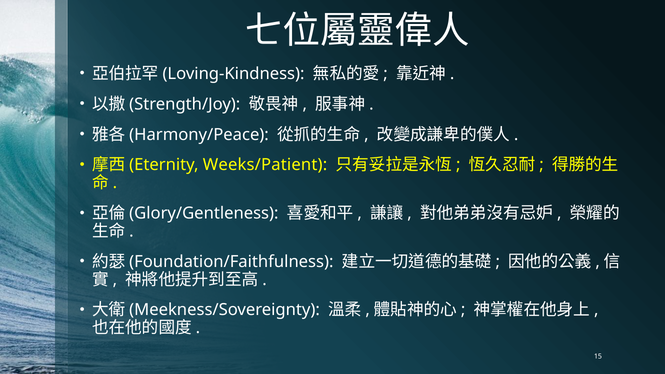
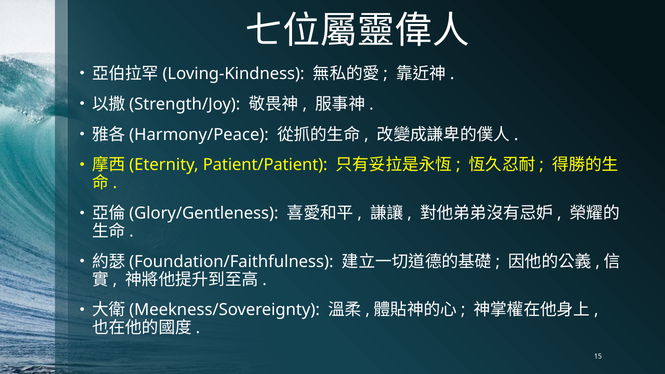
Weeks/Patient: Weeks/Patient -> Patient/Patient
